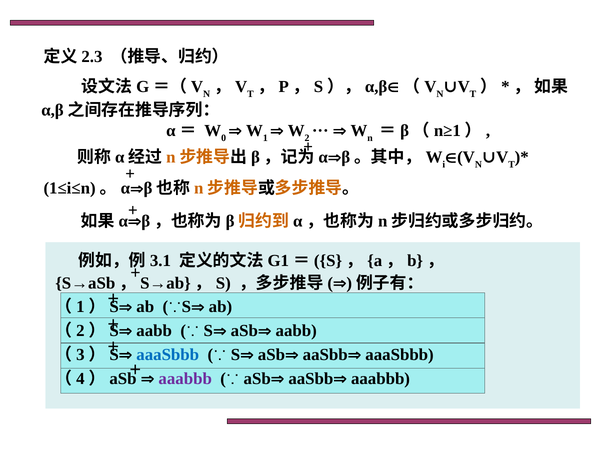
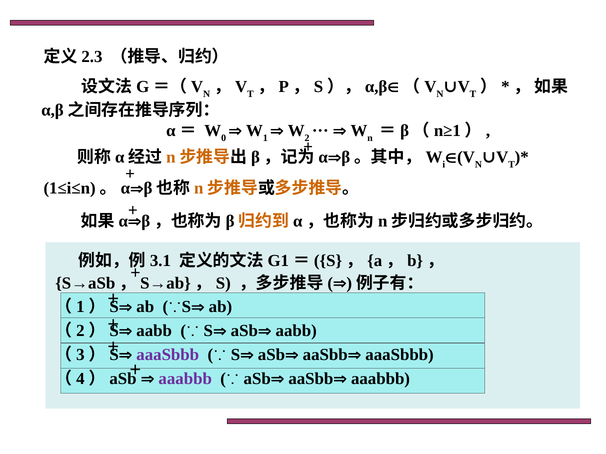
aaaSbbb at (168, 355) colour: blue -> purple
